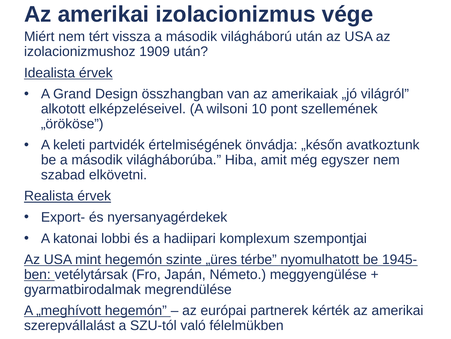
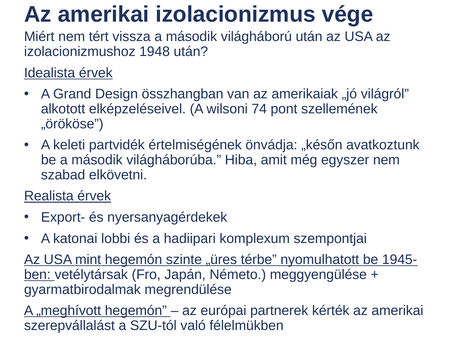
1909: 1909 -> 1948
10: 10 -> 74
